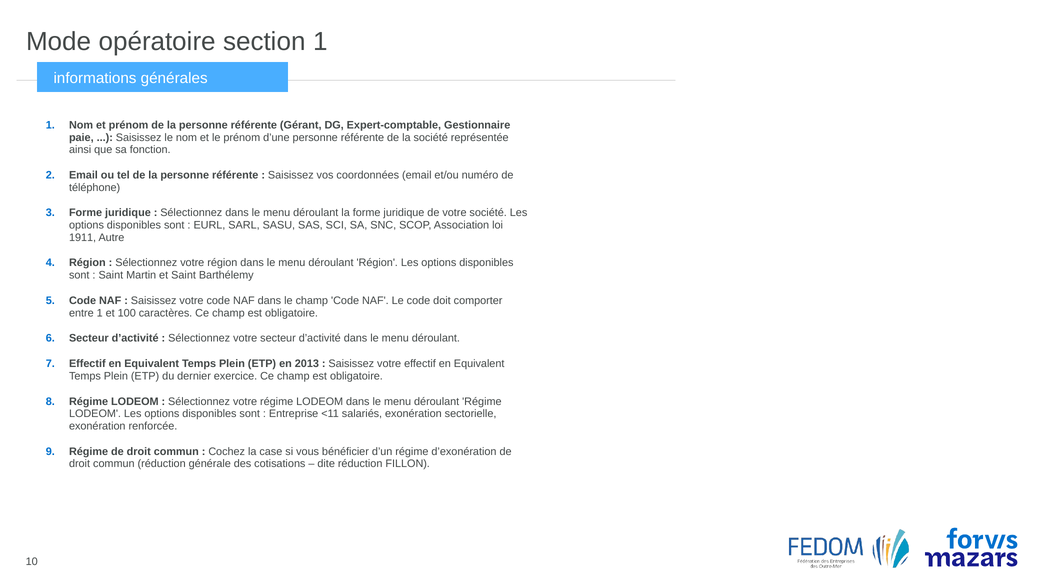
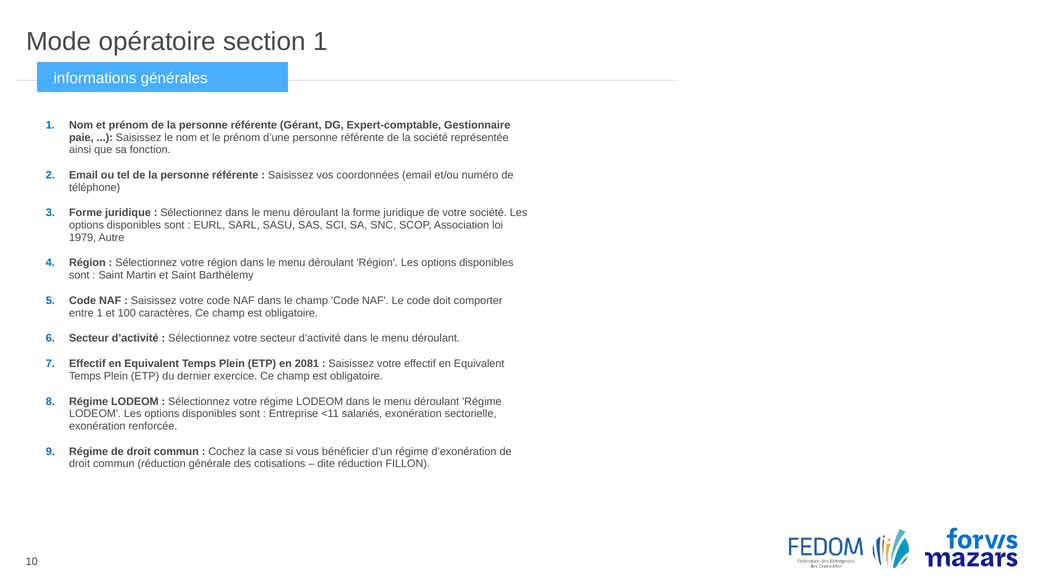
1911: 1911 -> 1979
2013: 2013 -> 2081
